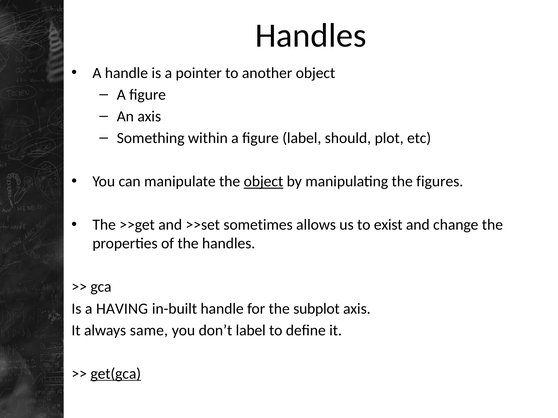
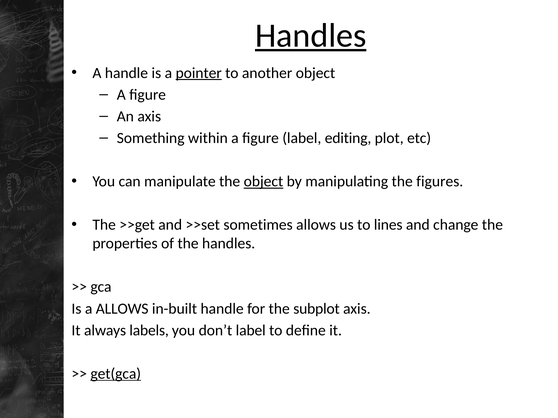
Handles at (311, 36) underline: none -> present
pointer underline: none -> present
should: should -> editing
exist: exist -> lines
a HAVING: HAVING -> ALLOWS
same: same -> labels
